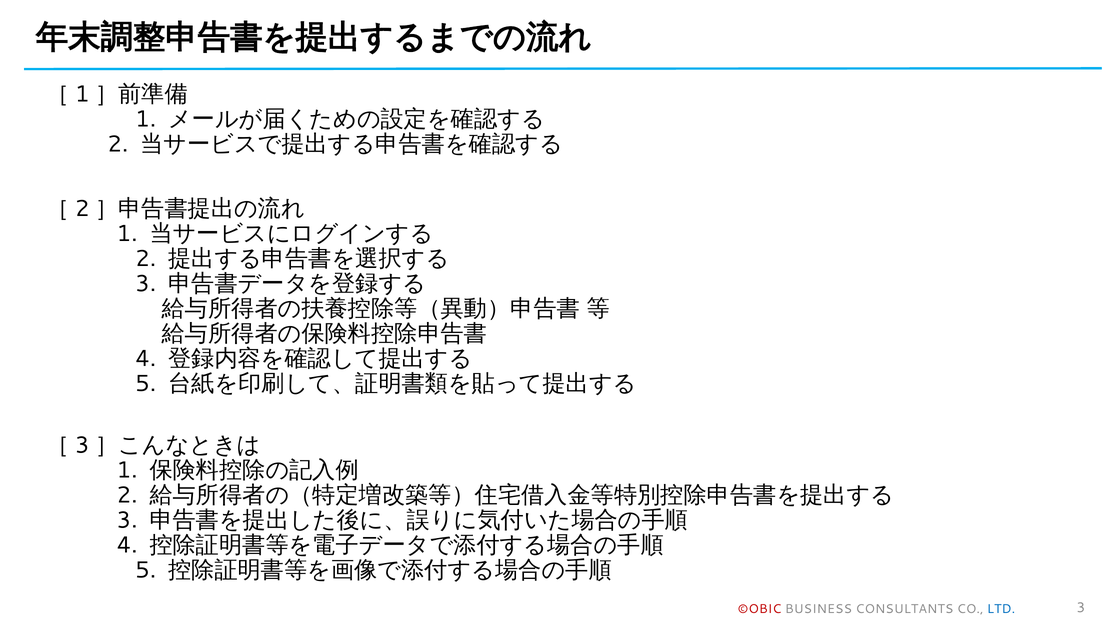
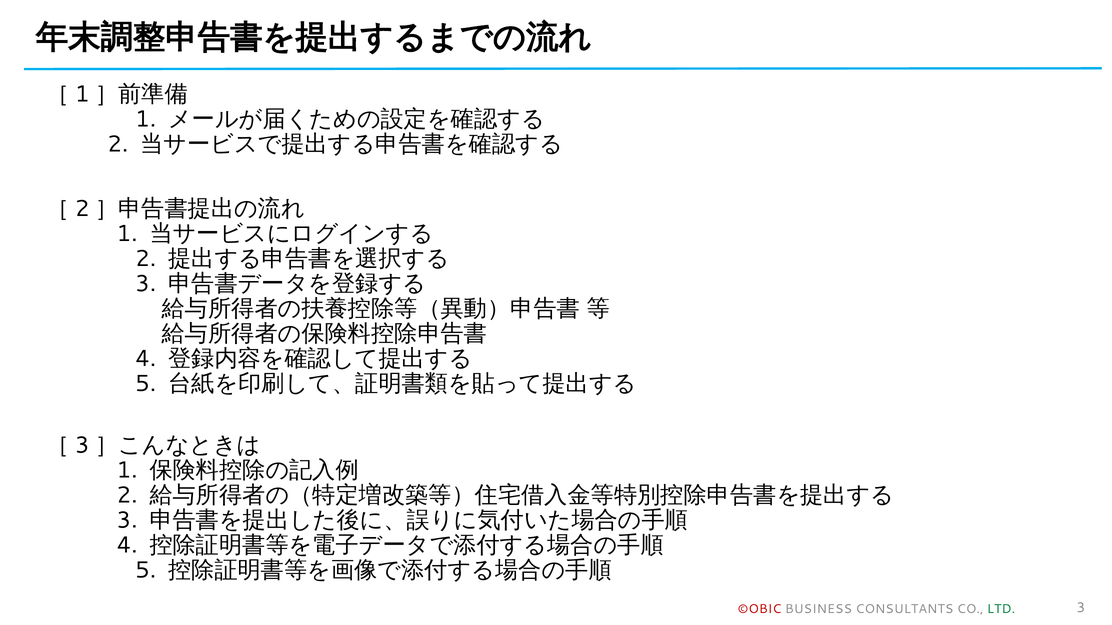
LTD colour: blue -> green
